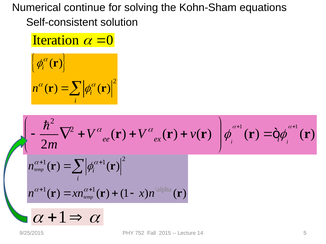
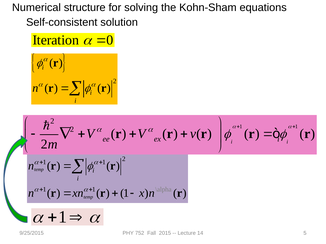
continue: continue -> structure
